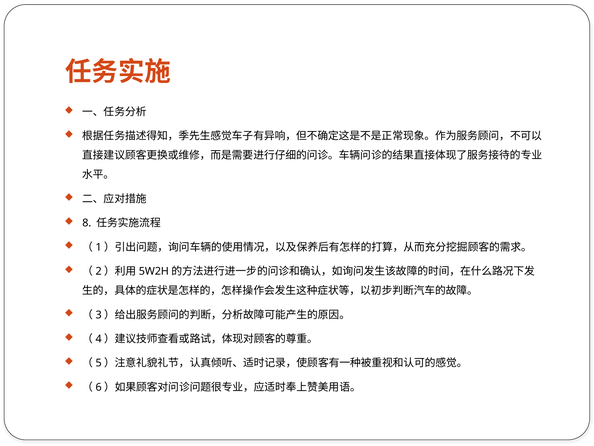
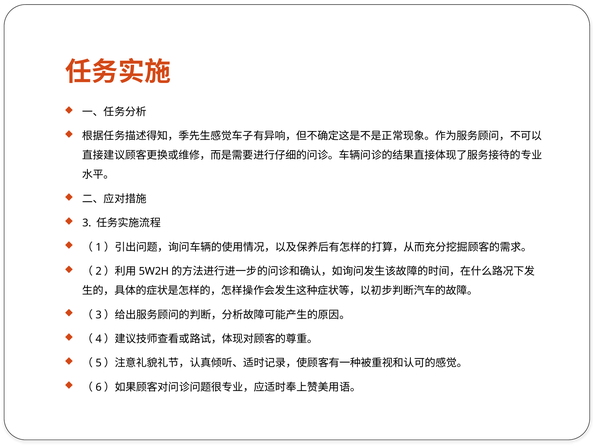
8: 8 -> 3
